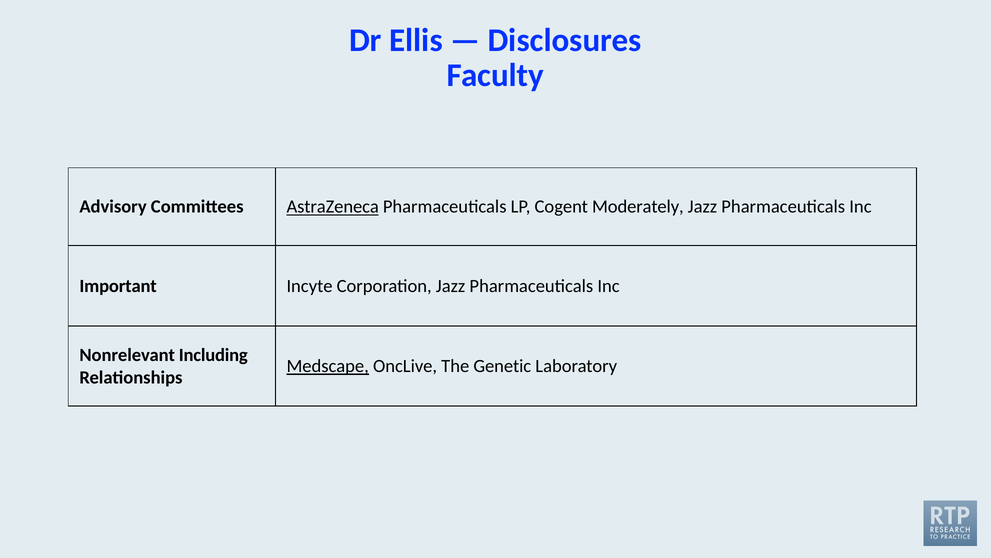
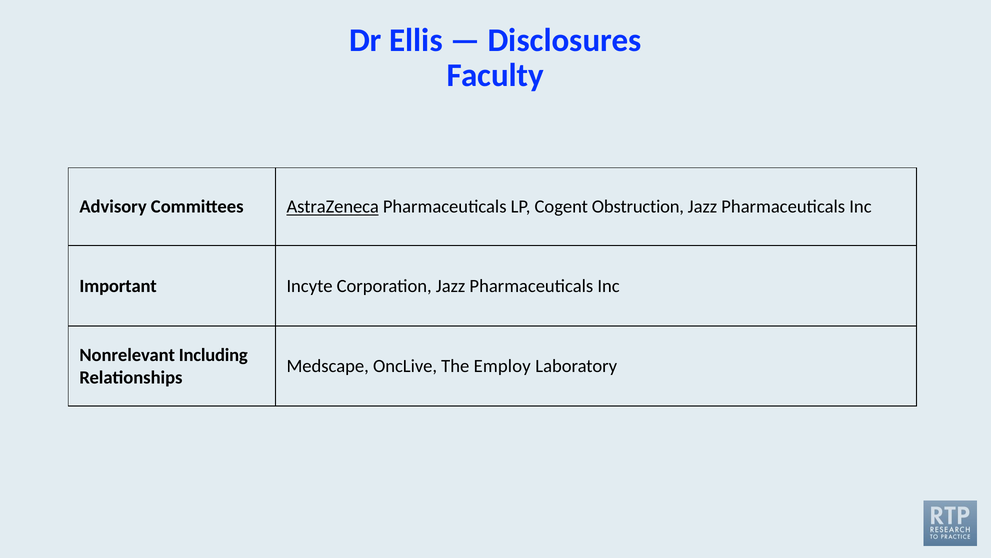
Moderately: Moderately -> Obstruction
Medscape underline: present -> none
Genetic: Genetic -> Employ
